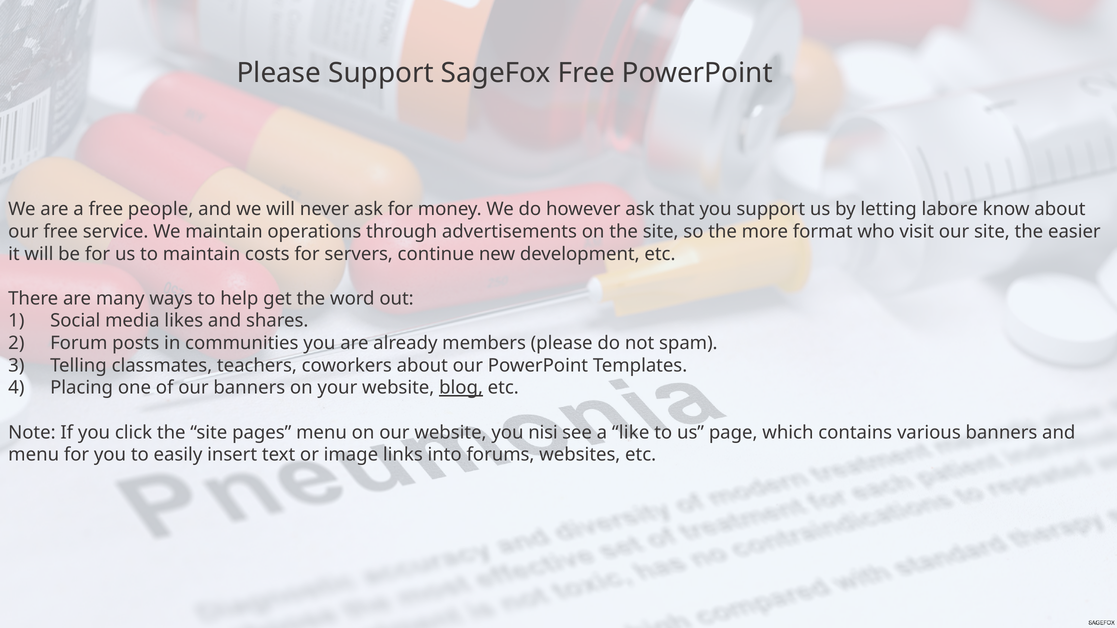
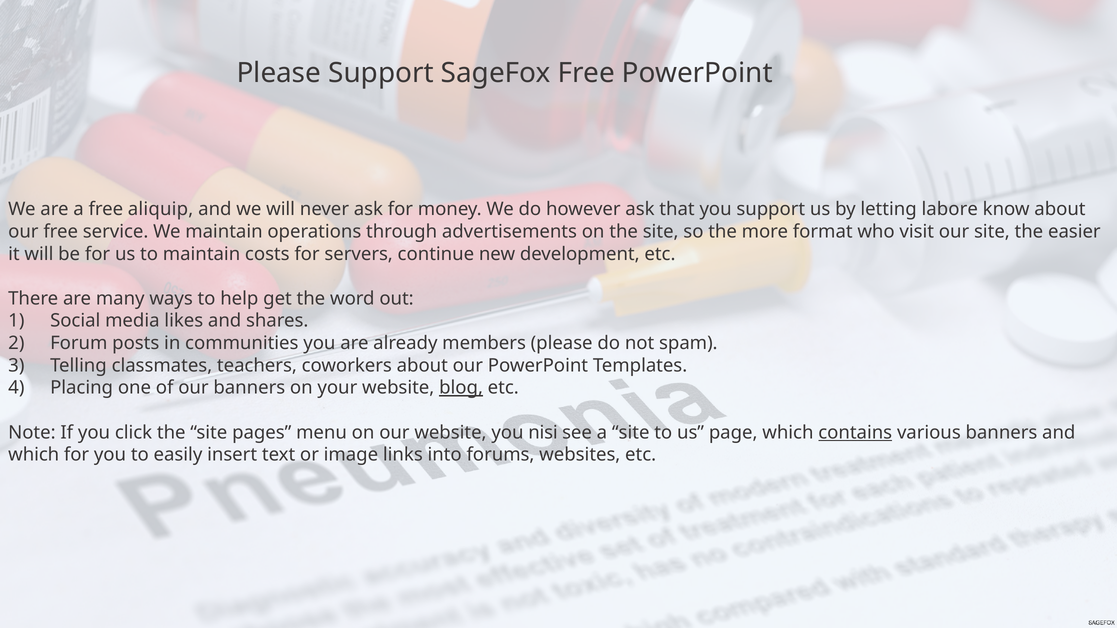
people: people -> aliquip
a like: like -> site
contains underline: none -> present
menu at (34, 455): menu -> which
